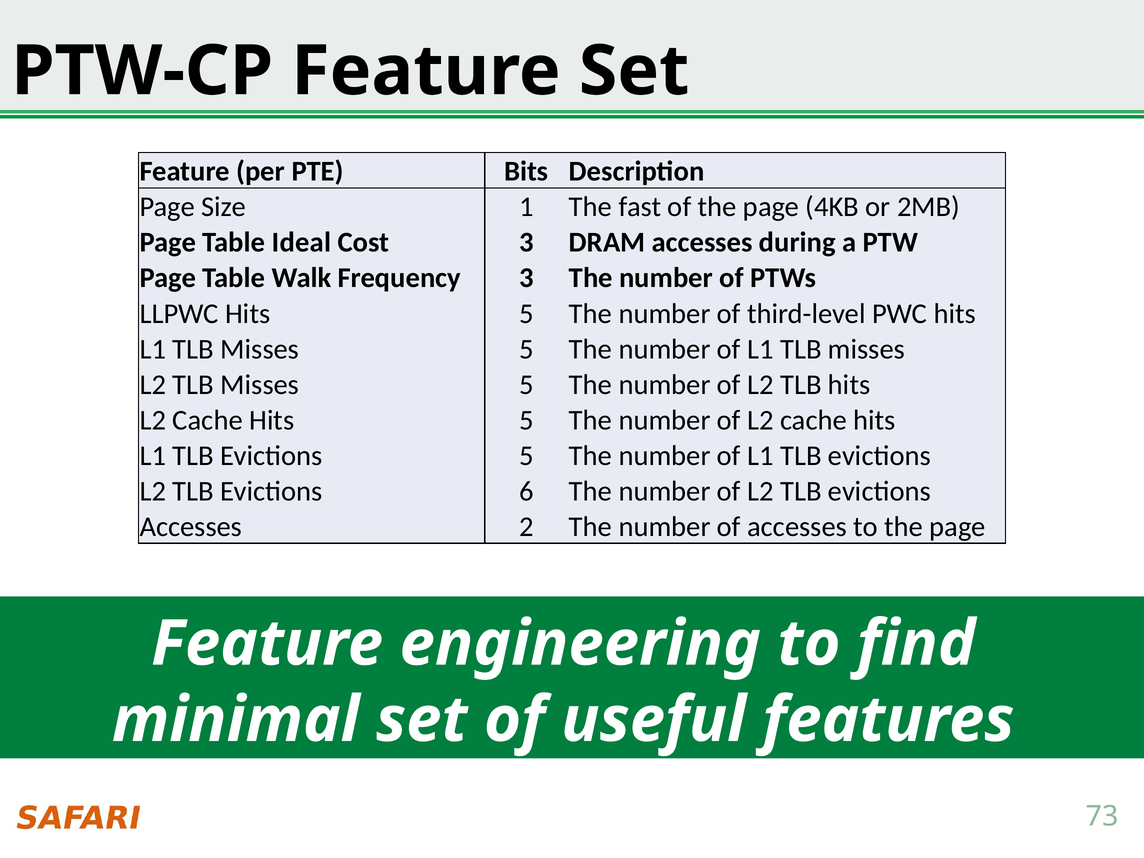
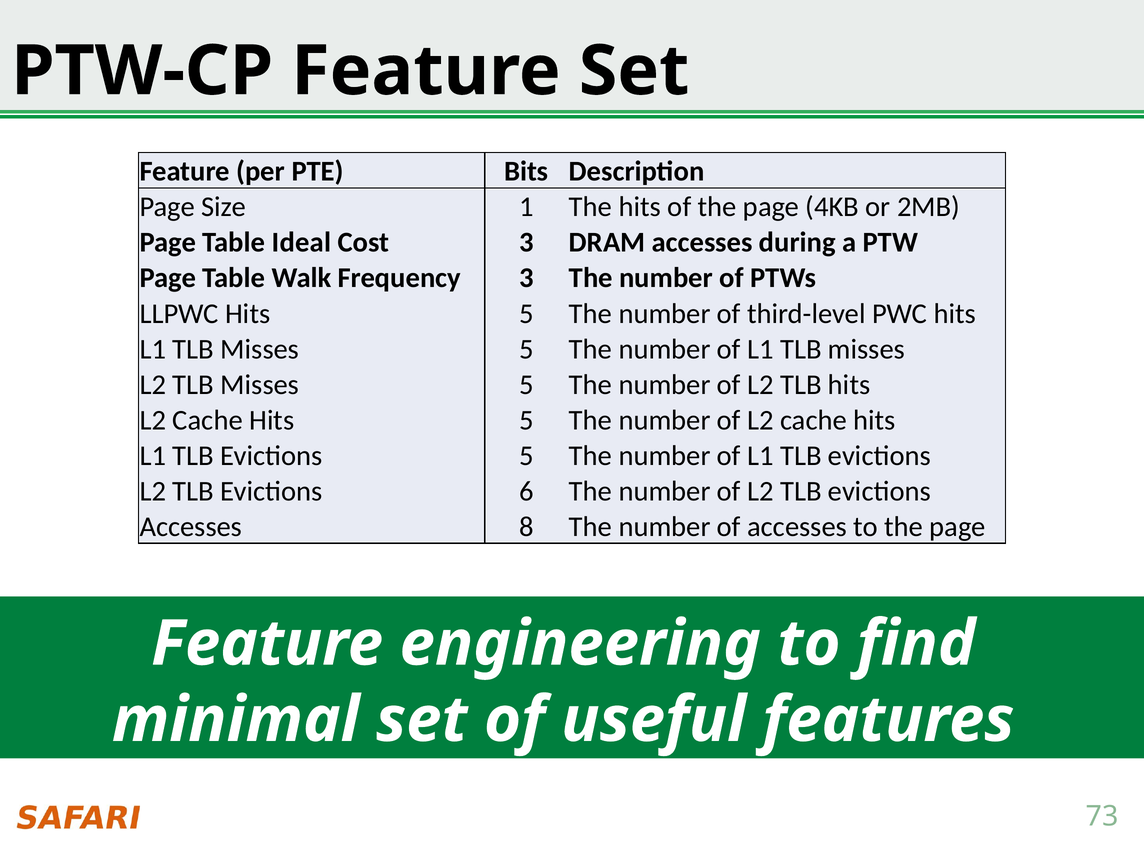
The fast: fast -> hits
2: 2 -> 8
